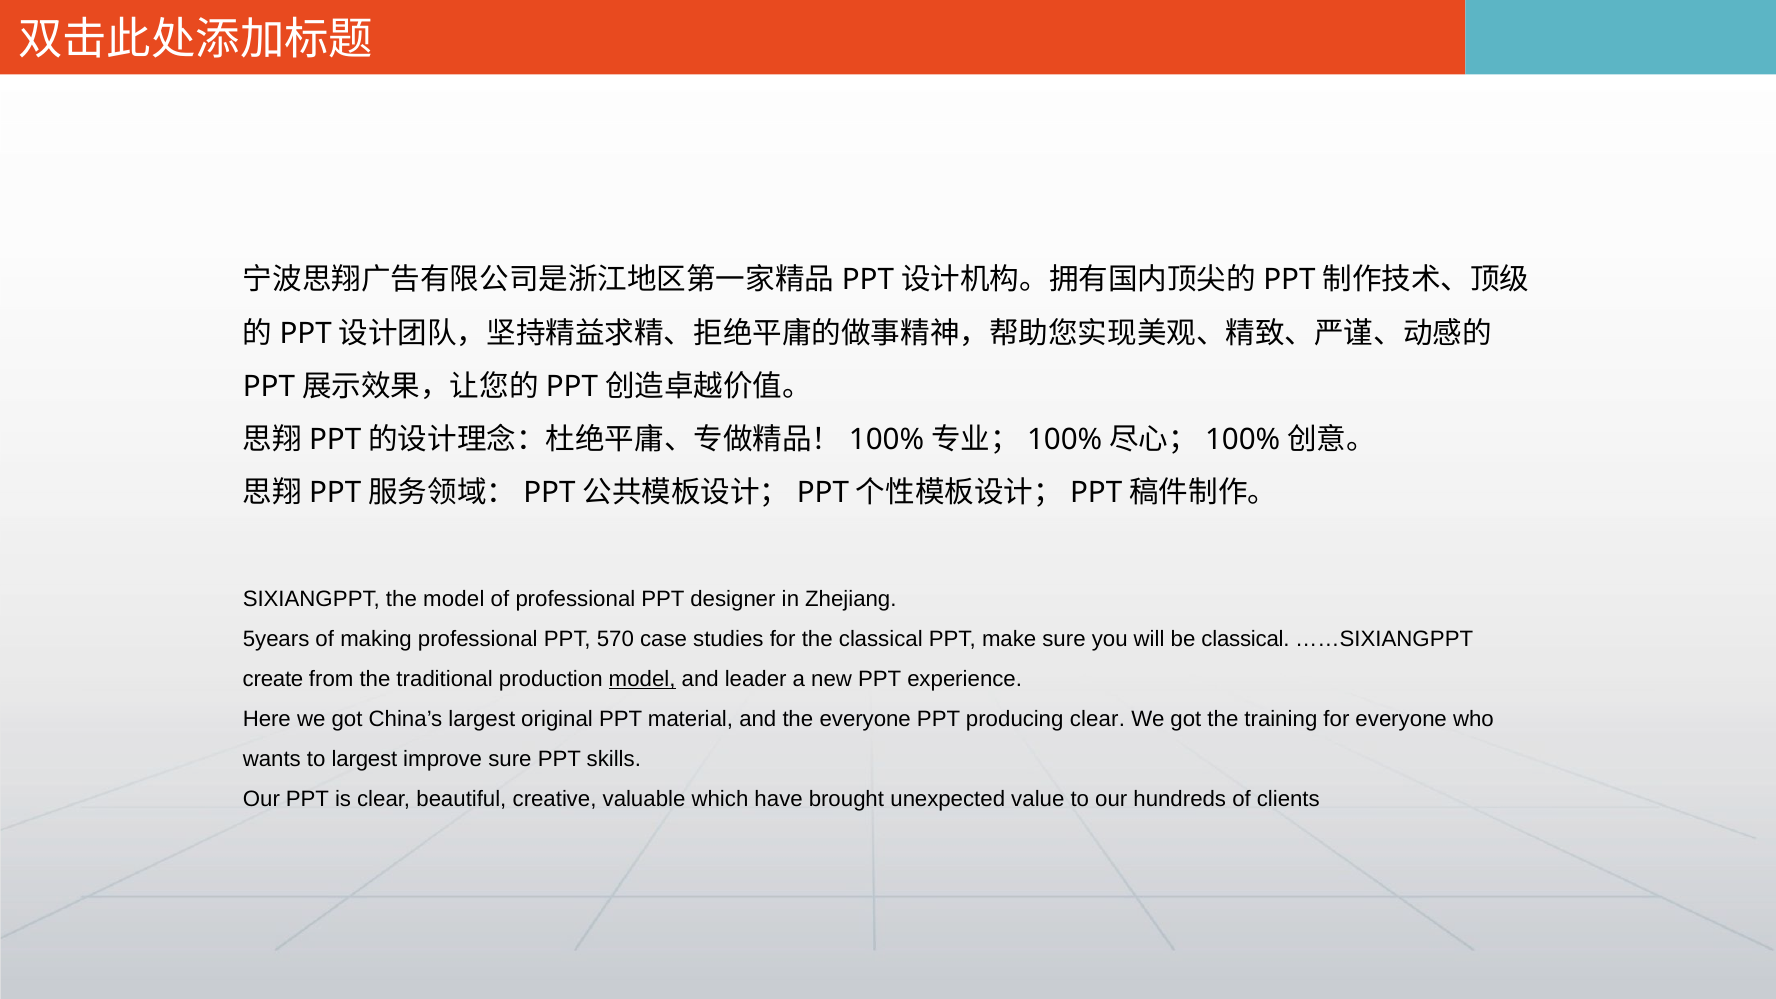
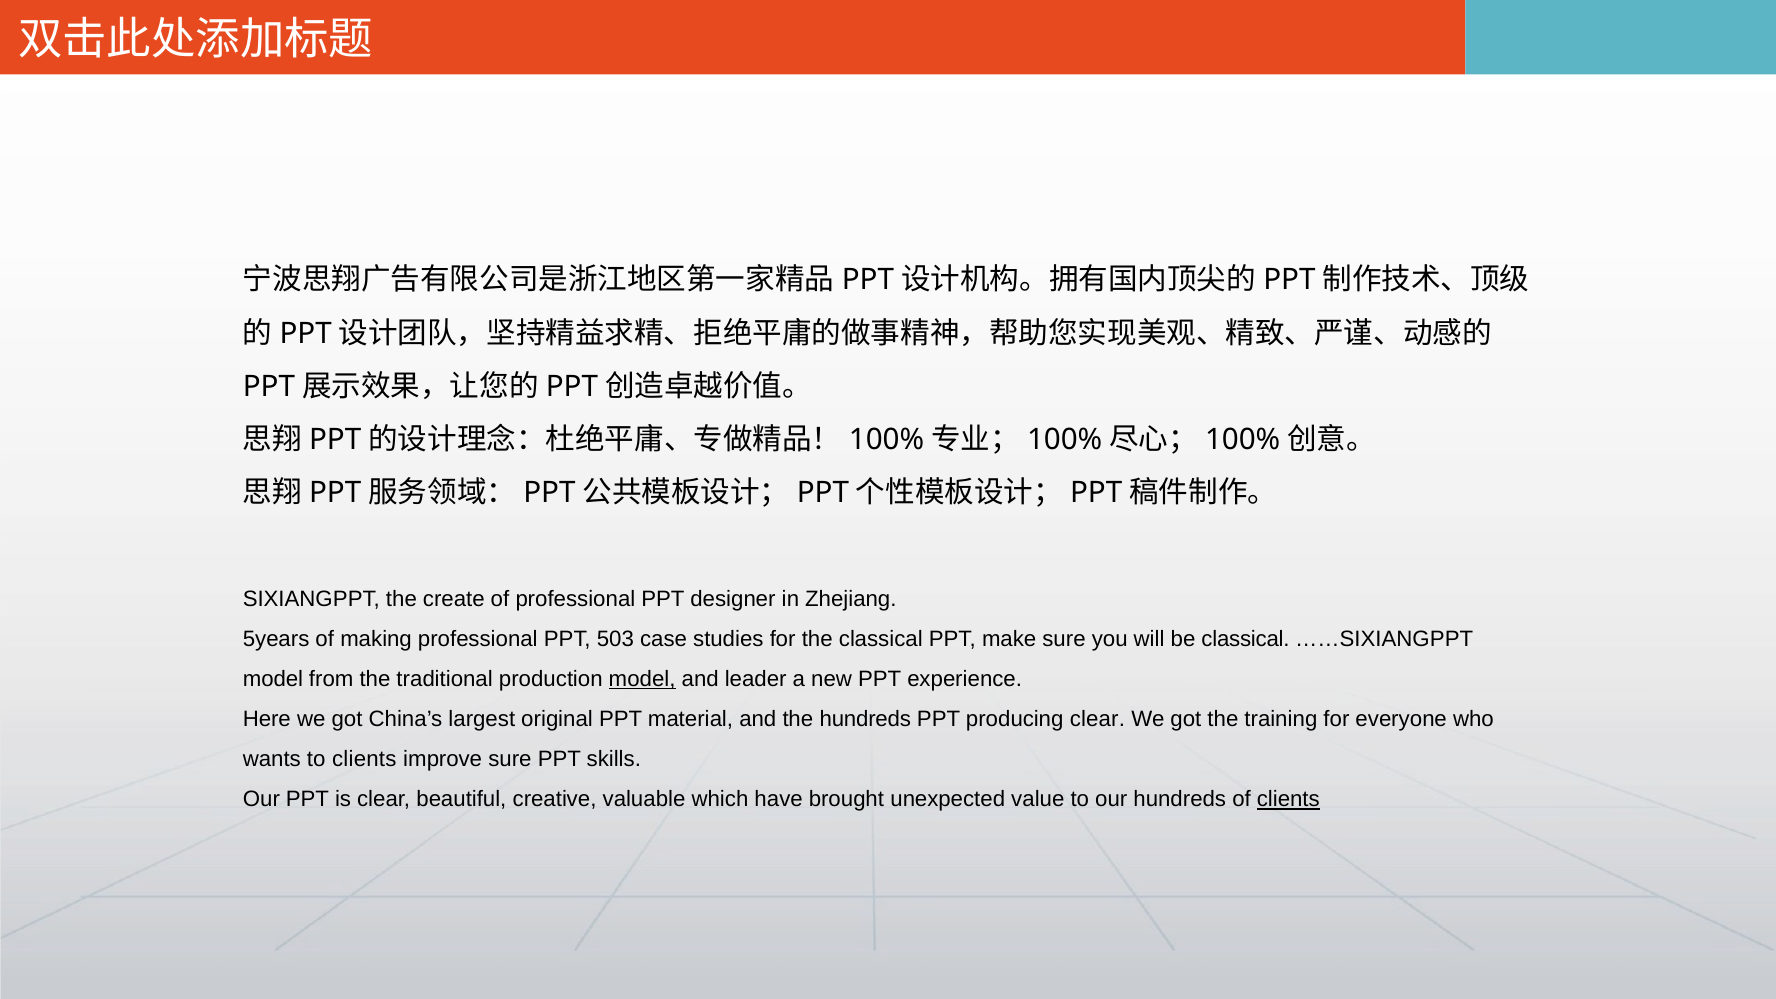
the model: model -> create
570: 570 -> 503
create at (273, 679): create -> model
the everyone: everyone -> hundreds
to largest: largest -> clients
clients at (1288, 799) underline: none -> present
